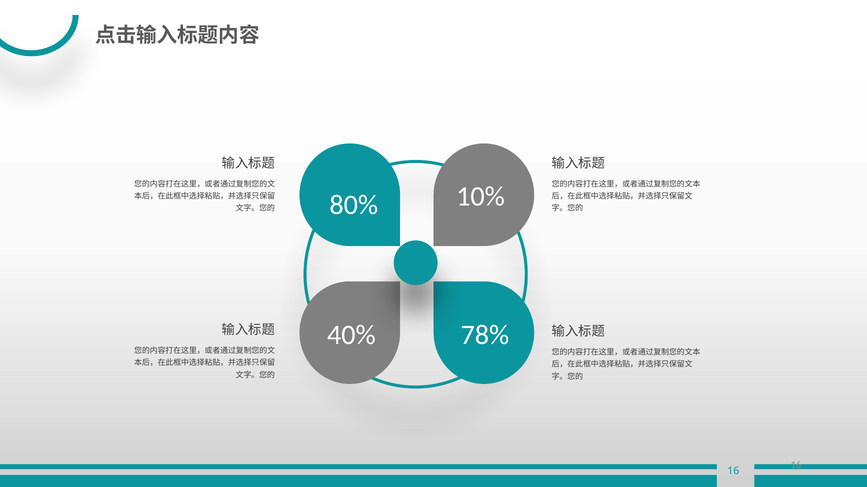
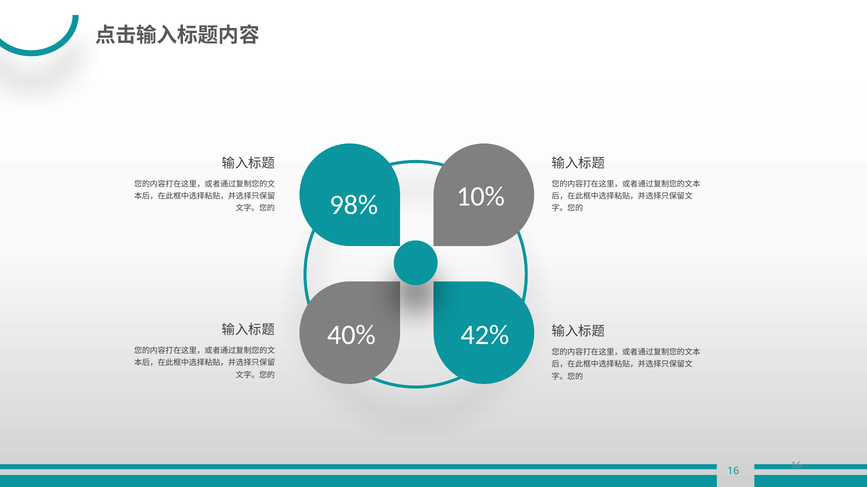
80%: 80% -> 98%
78%: 78% -> 42%
